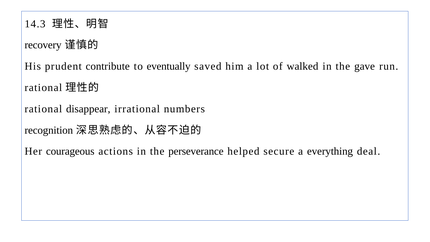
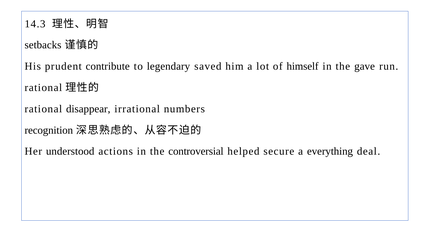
recovery: recovery -> setbacks
eventually: eventually -> legendary
walked: walked -> himself
courageous: courageous -> understood
perseverance: perseverance -> controversial
